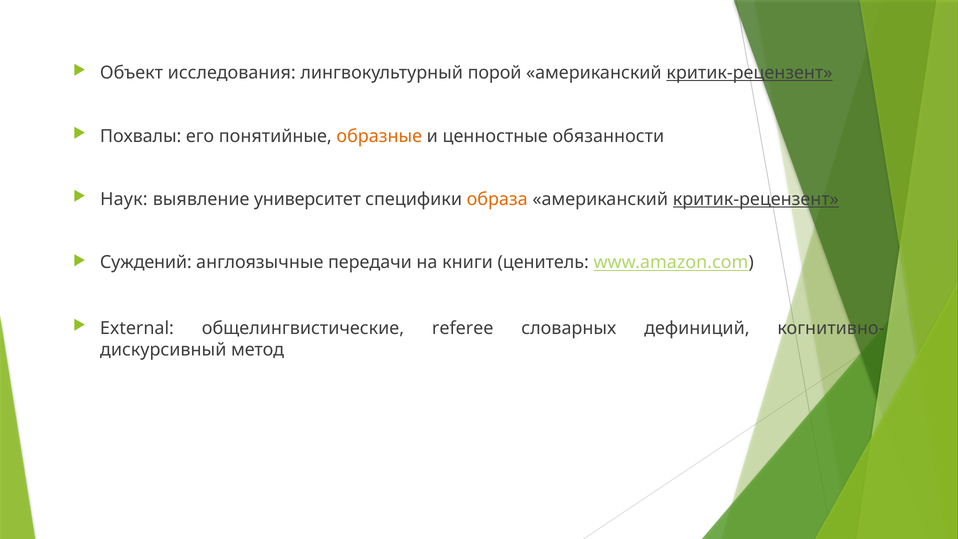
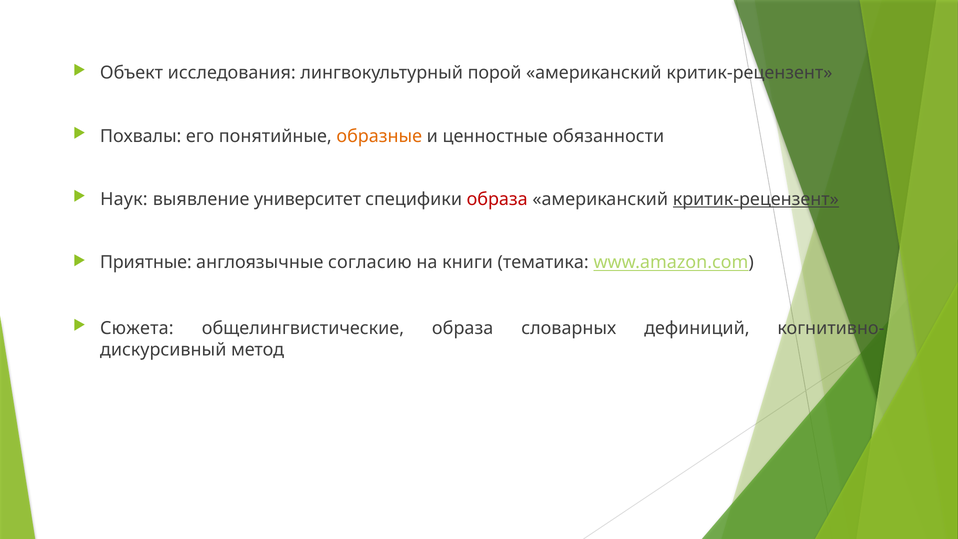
критик-рецензент at (749, 73) underline: present -> none
образа at (497, 199) colour: orange -> red
Суждений: Суждений -> Приятные
передачи: передачи -> согласию
ценитель: ценитель -> тематика
External: External -> Сюжета
общелингвистические referee: referee -> образа
